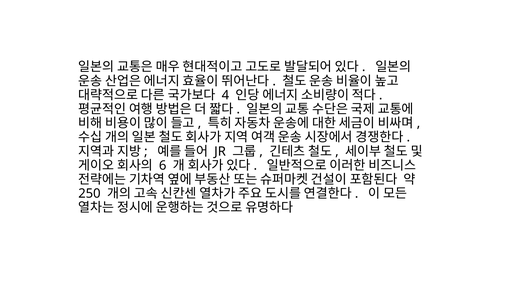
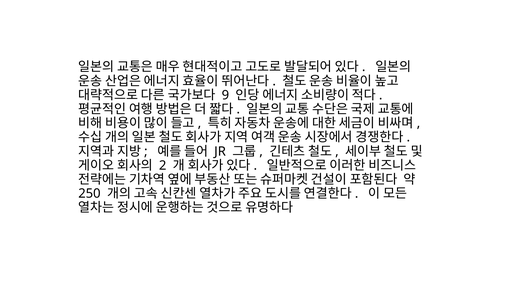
4: 4 -> 9
6: 6 -> 2
